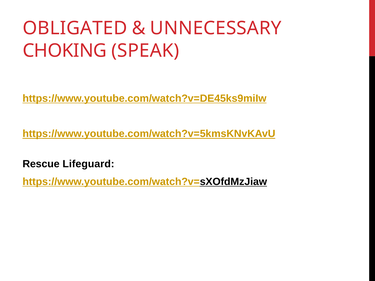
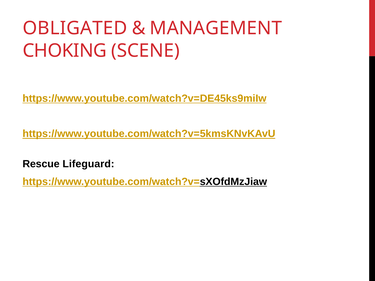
UNNECESSARY: UNNECESSARY -> MANAGEMENT
SPEAK: SPEAK -> SCENE
